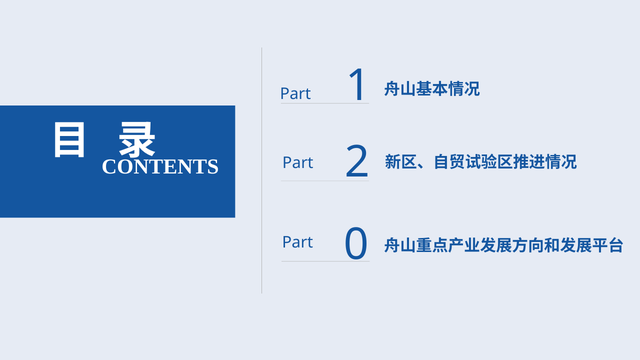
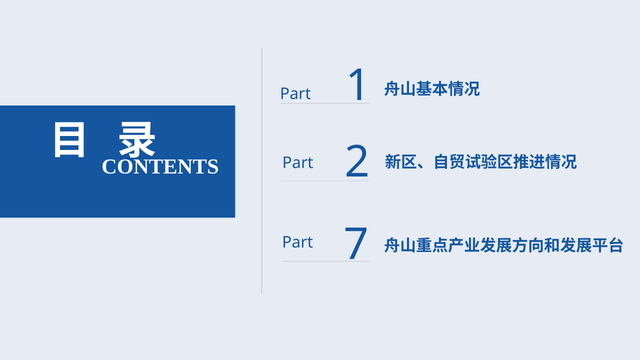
0: 0 -> 7
